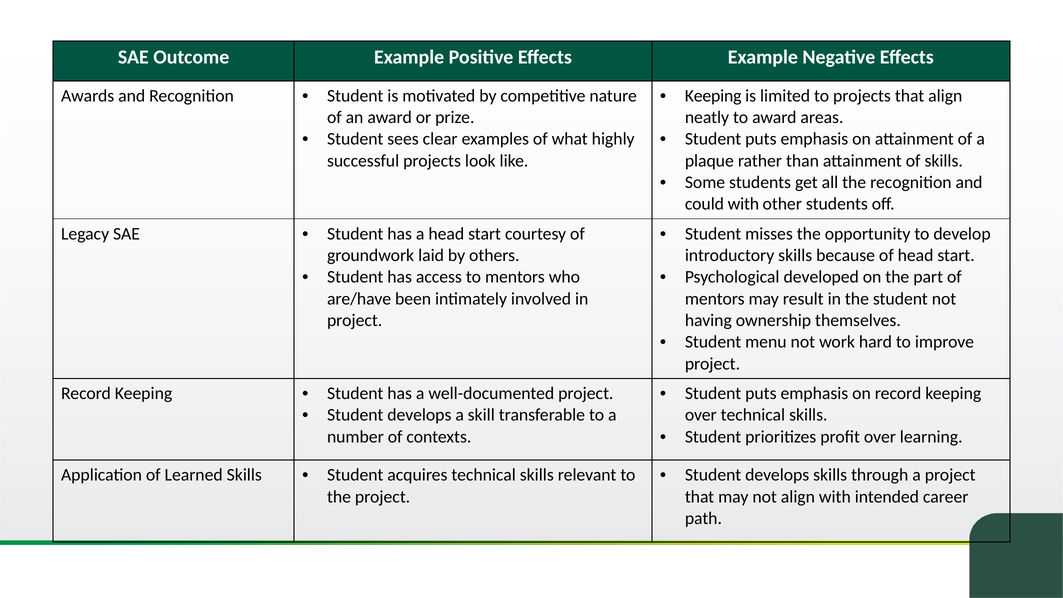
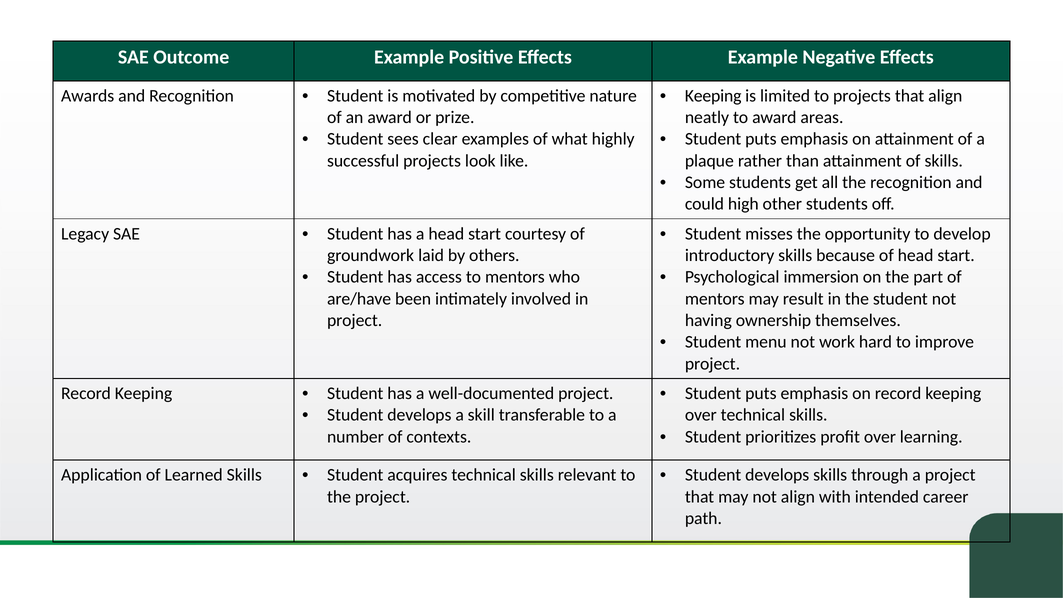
could with: with -> high
developed: developed -> immersion
